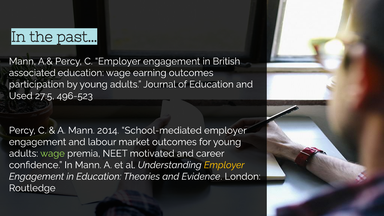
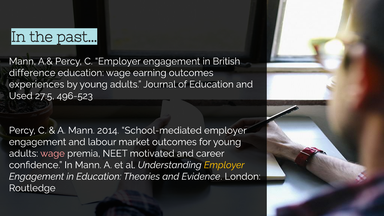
associated: associated -> difference
participation: participation -> experiences
wage at (53, 153) colour: light green -> pink
